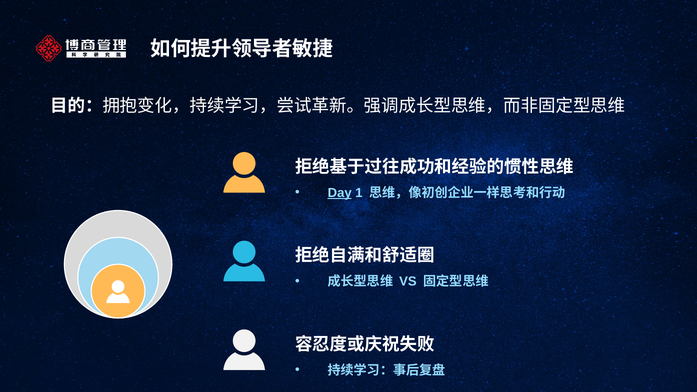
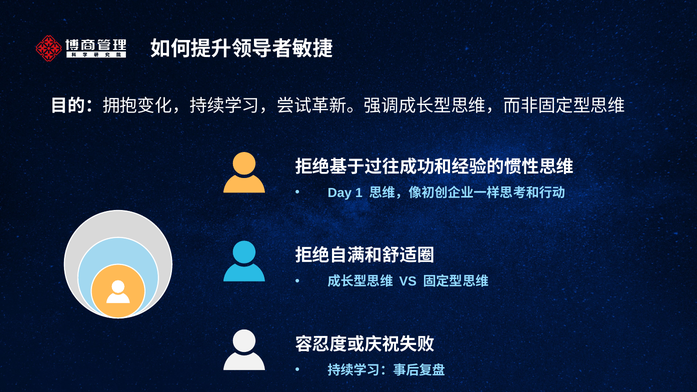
Day underline: present -> none
